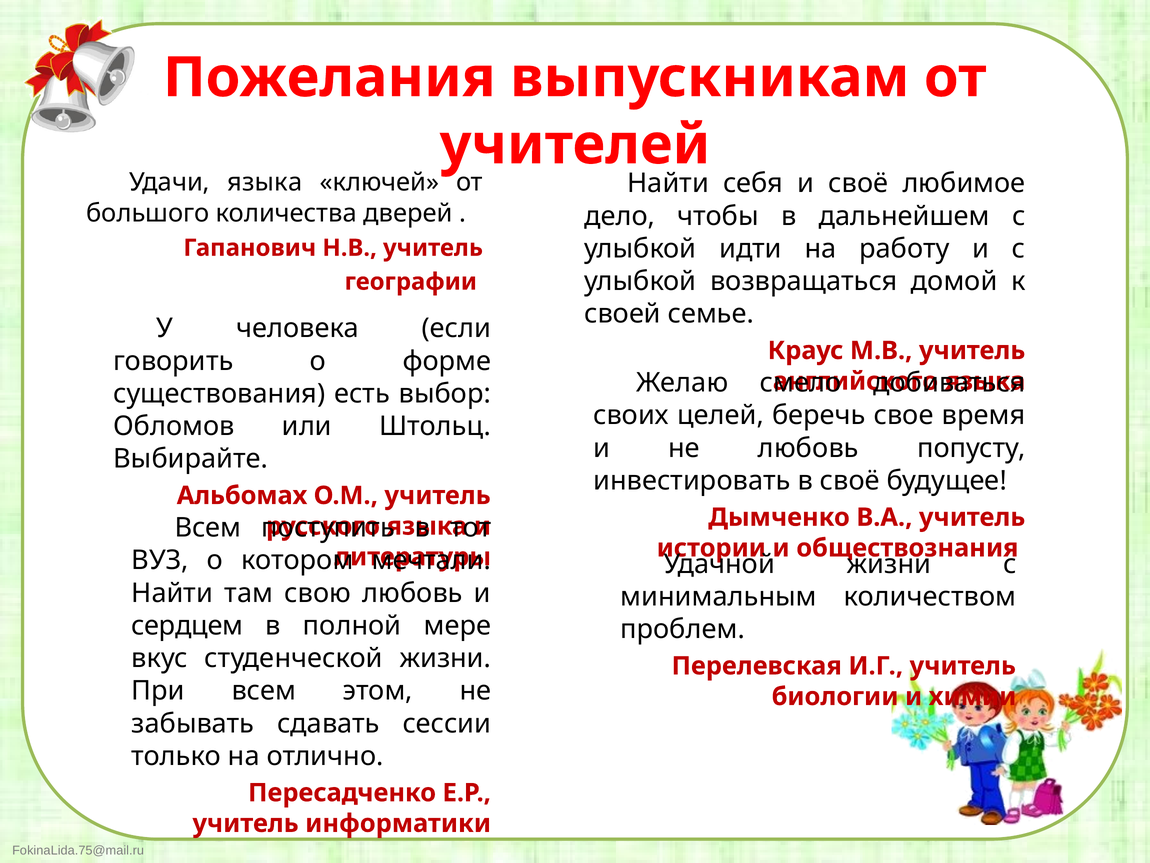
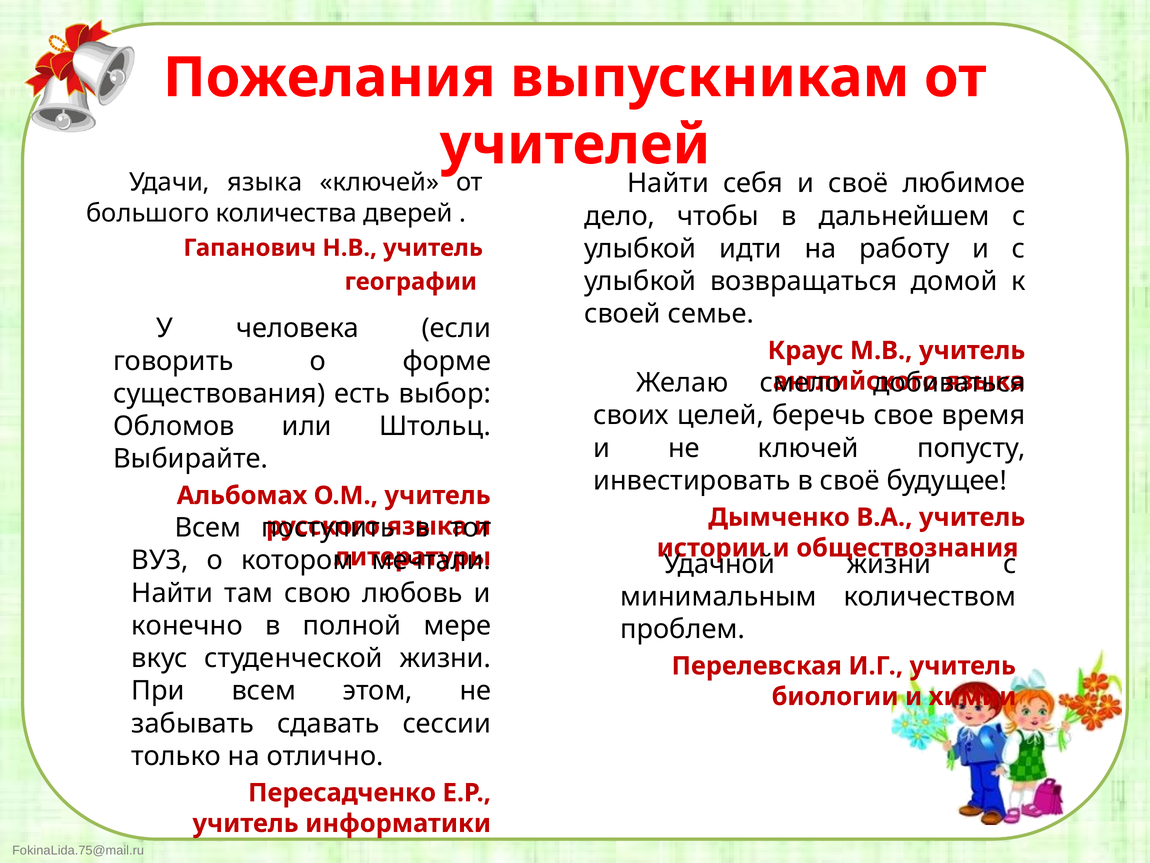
не любовь: любовь -> ключей
сердцем: сердцем -> конечно
